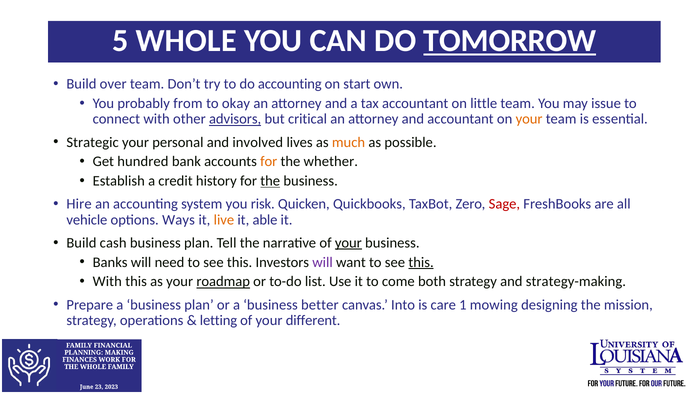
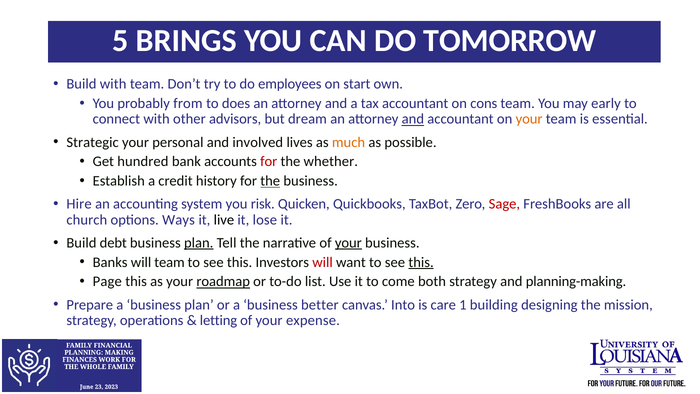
5 WHOLE: WHOLE -> BRINGS
TOMORROW underline: present -> none
Build over: over -> with
do accounting: accounting -> employees
okay: okay -> does
little: little -> cons
issue: issue -> early
advisors underline: present -> none
critical: critical -> dream
and at (413, 119) underline: none -> present
for at (269, 161) colour: orange -> red
vehicle: vehicle -> church
live colour: orange -> black
able: able -> lose
cash: cash -> debt
plan at (199, 243) underline: none -> present
will need: need -> team
will at (323, 262) colour: purple -> red
With at (107, 281): With -> Page
strategy-making: strategy-making -> planning-making
mowing: mowing -> building
different: different -> expense
